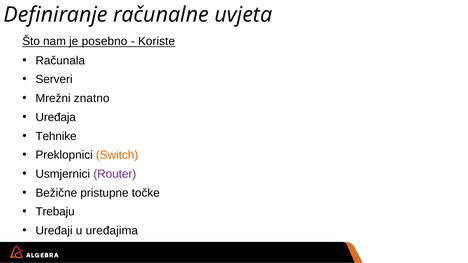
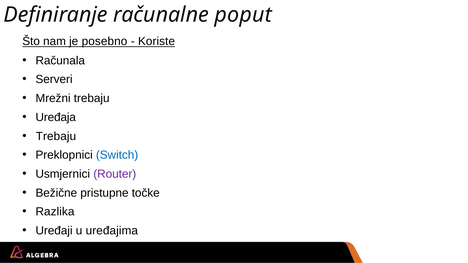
uvjeta: uvjeta -> poput
Mrežni znatno: znatno -> trebaju
Tehnike at (56, 136): Tehnike -> Trebaju
Switch colour: orange -> blue
Trebaju: Trebaju -> Razlika
